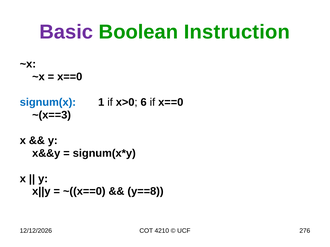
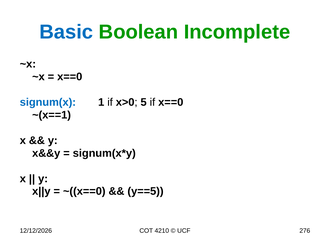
Basic colour: purple -> blue
Instruction: Instruction -> Incomplete
6: 6 -> 5
~(x==3: ~(x==3 -> ~(x==1
y==8: y==8 -> y==5
